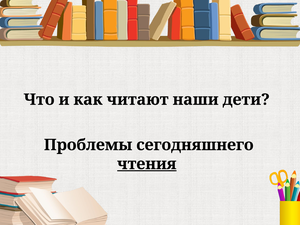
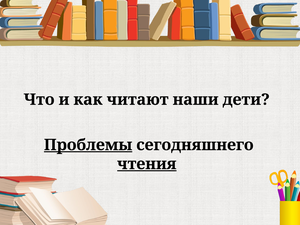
Проблемы underline: none -> present
